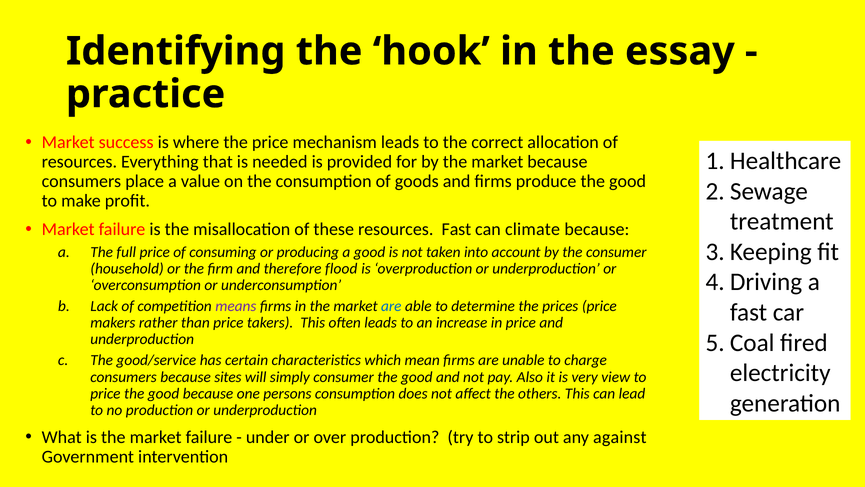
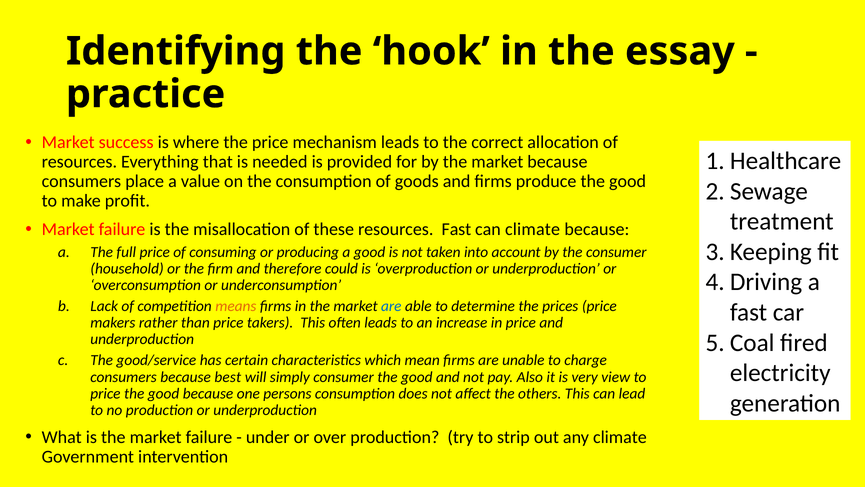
flood: flood -> could
means colour: purple -> orange
sites: sites -> best
any against: against -> climate
